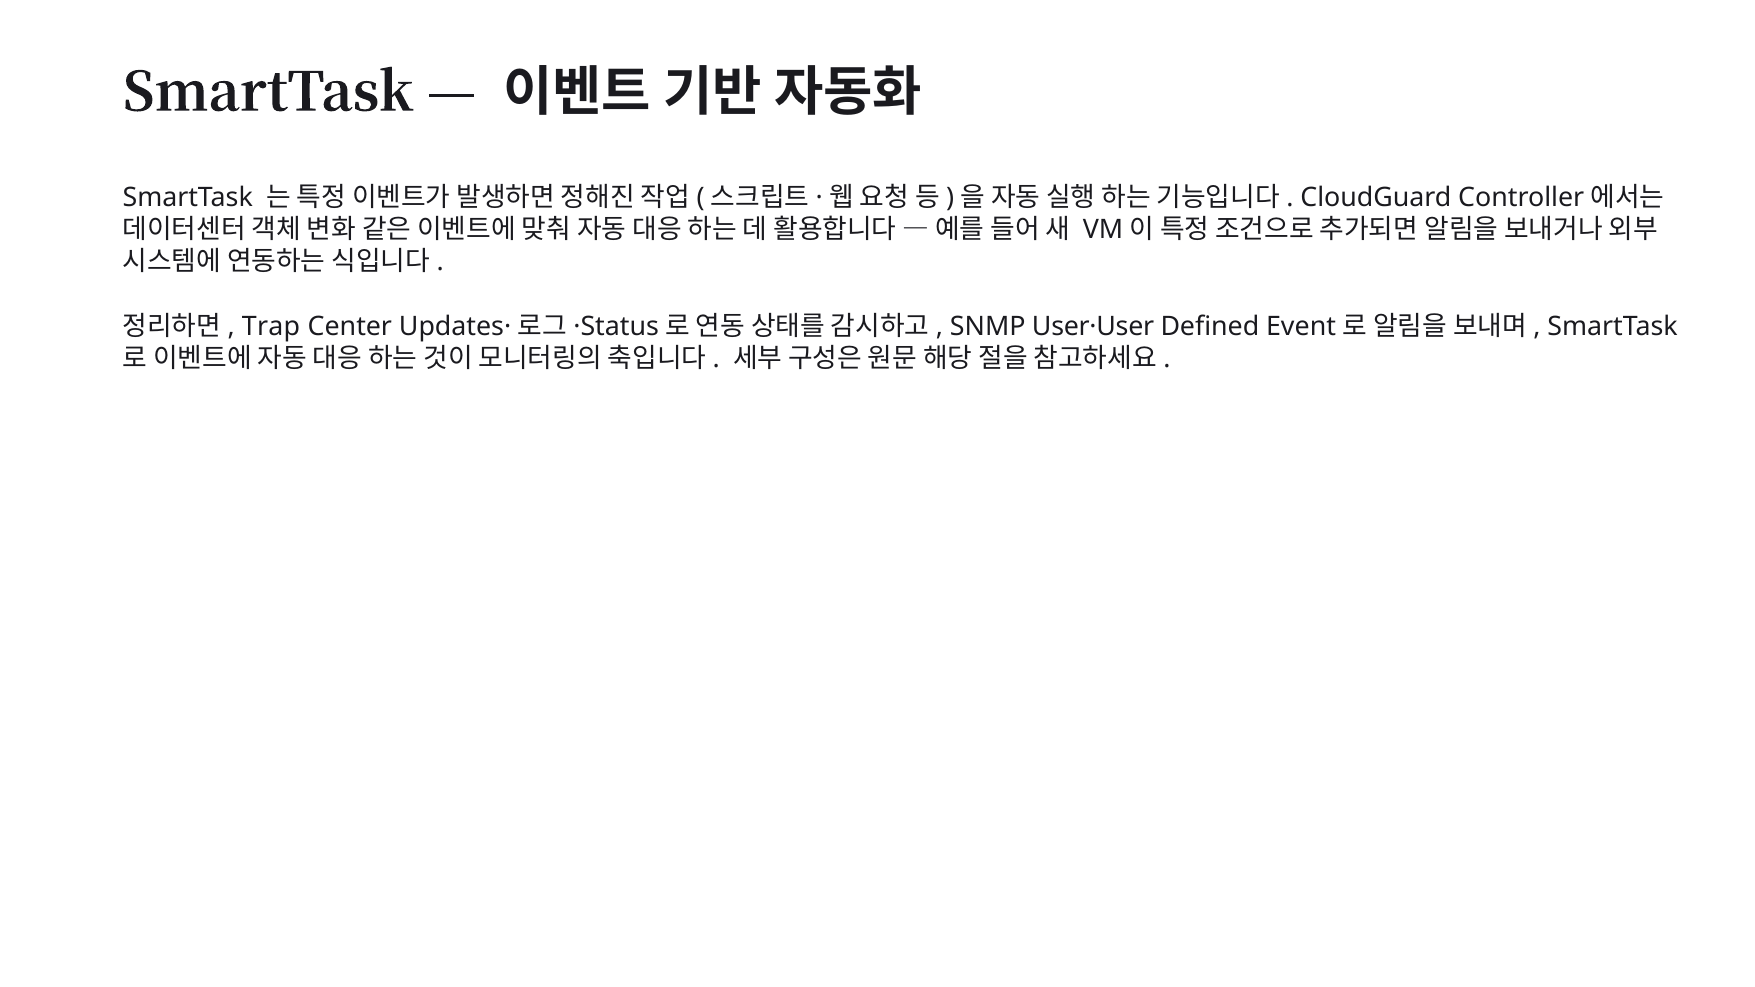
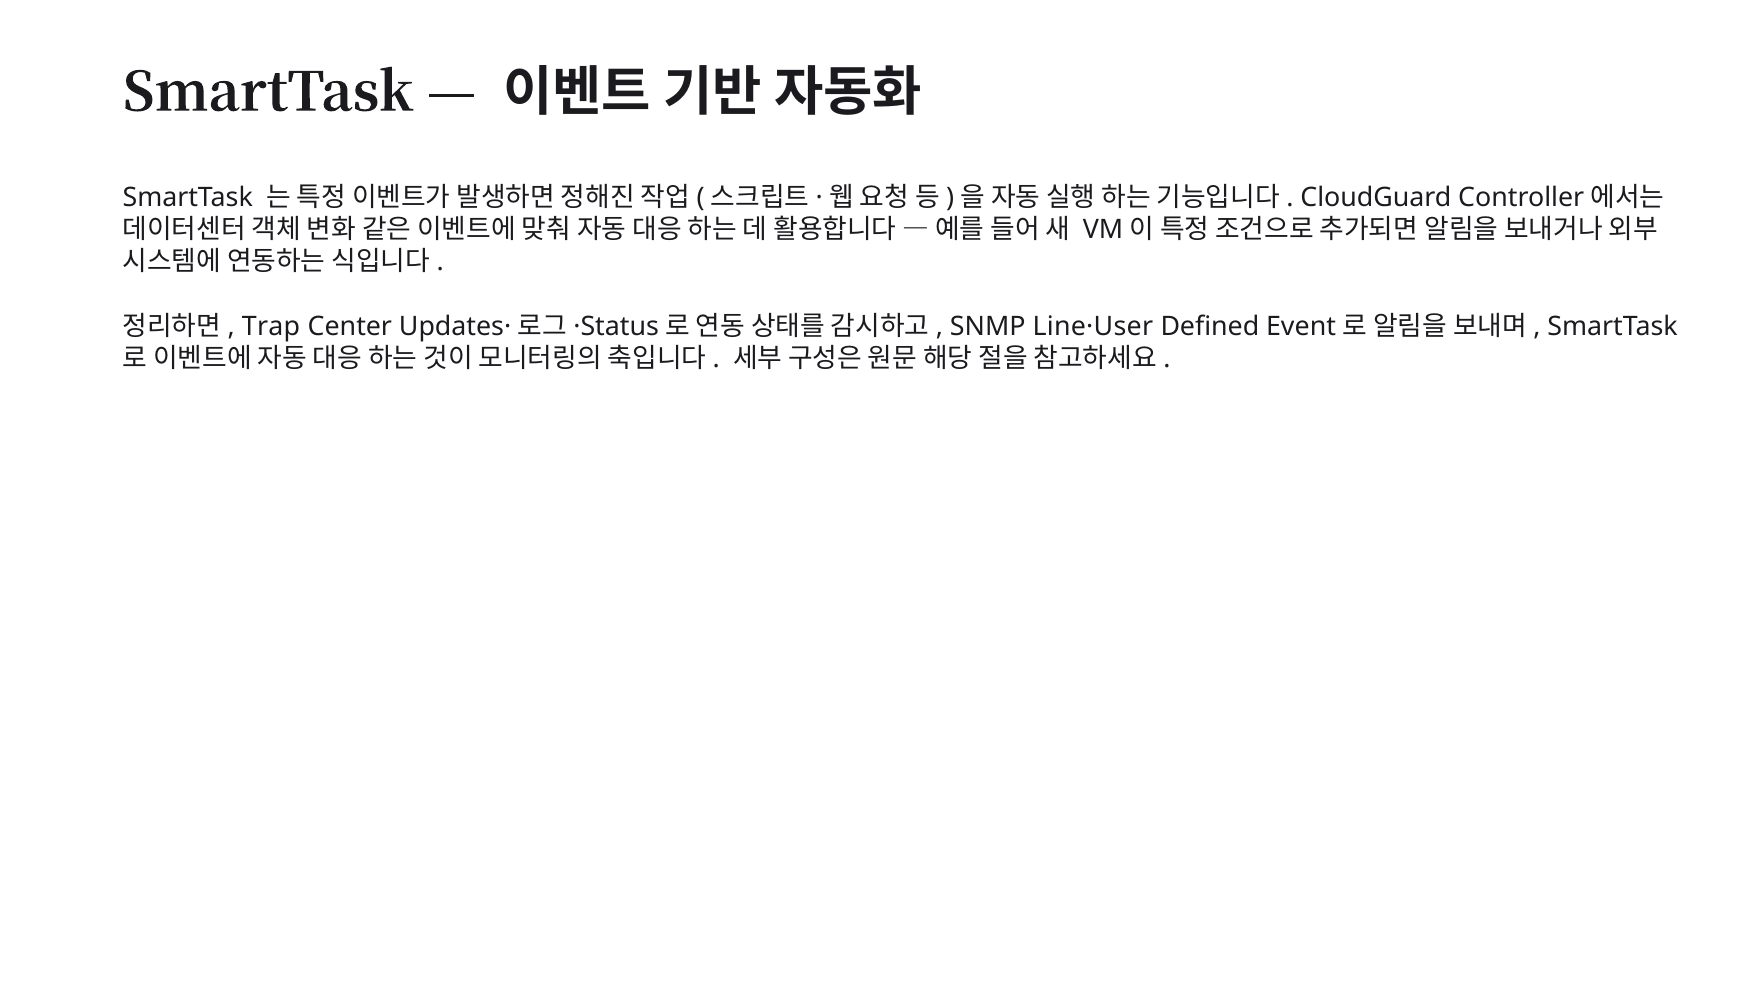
User·User: User·User -> Line·User
